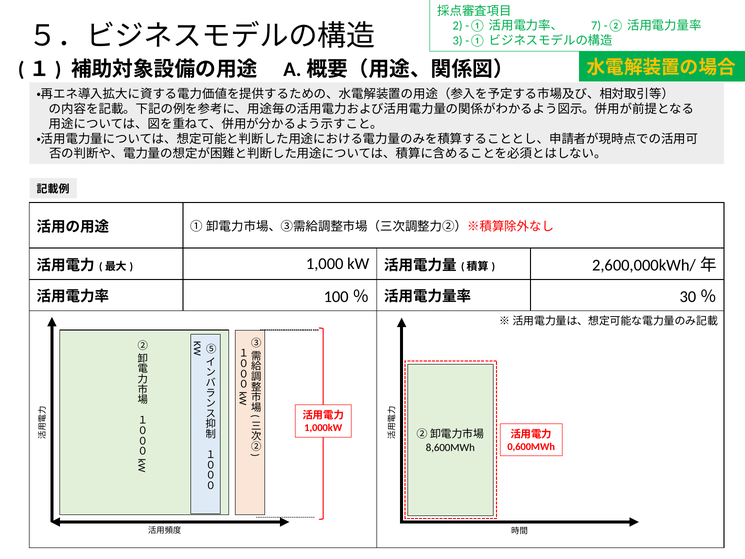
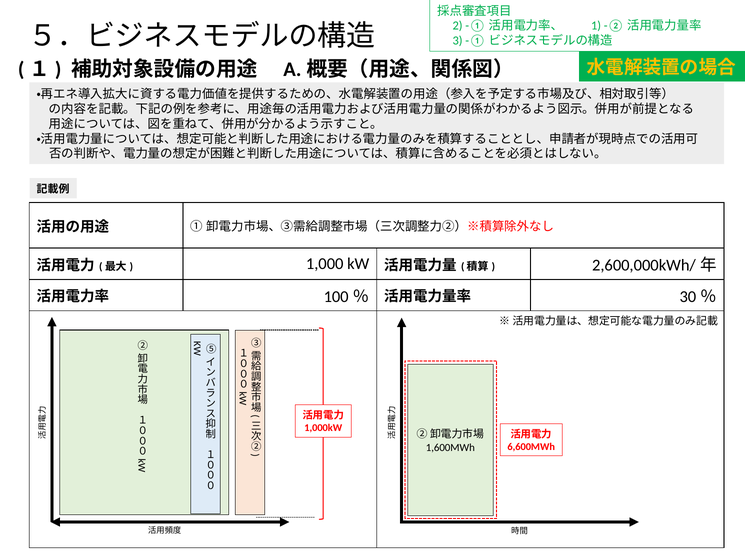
7: 7 -> 1
0,600MWh: 0,600MWh -> 6,600MWh
8,600MWh: 8,600MWh -> 1,600MWh
